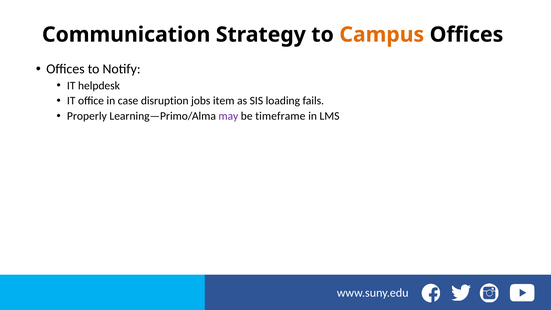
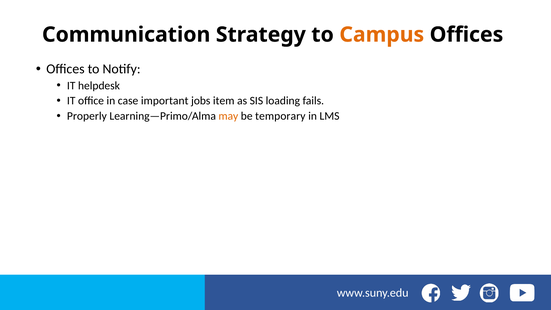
disruption: disruption -> important
may colour: purple -> orange
timeframe: timeframe -> temporary
